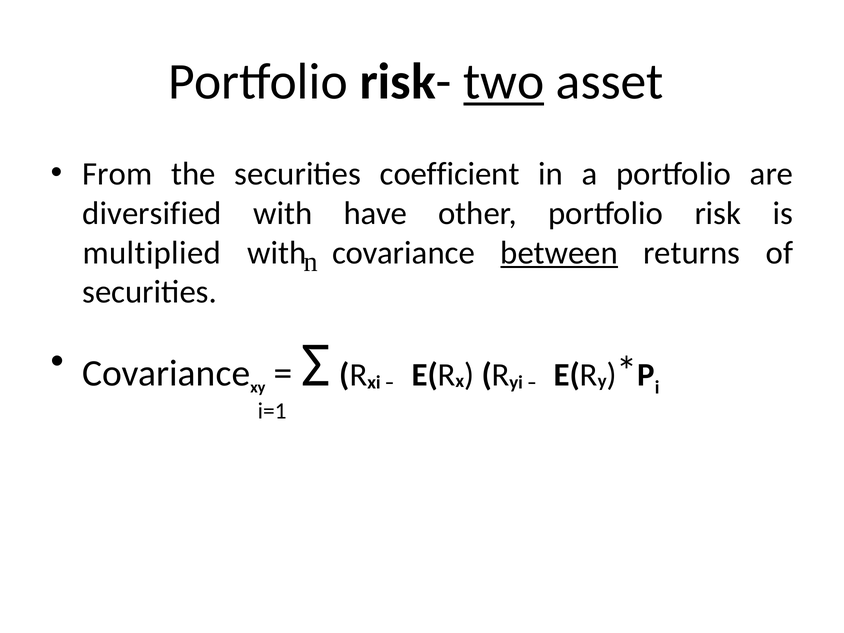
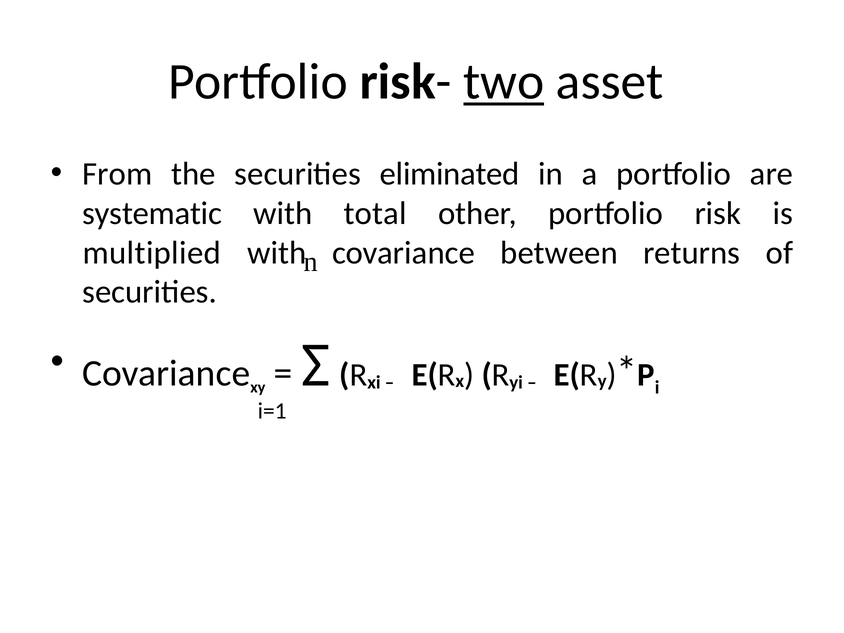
coefficient: coefficient -> eliminated
diversified: diversified -> systematic
have: have -> total
between underline: present -> none
